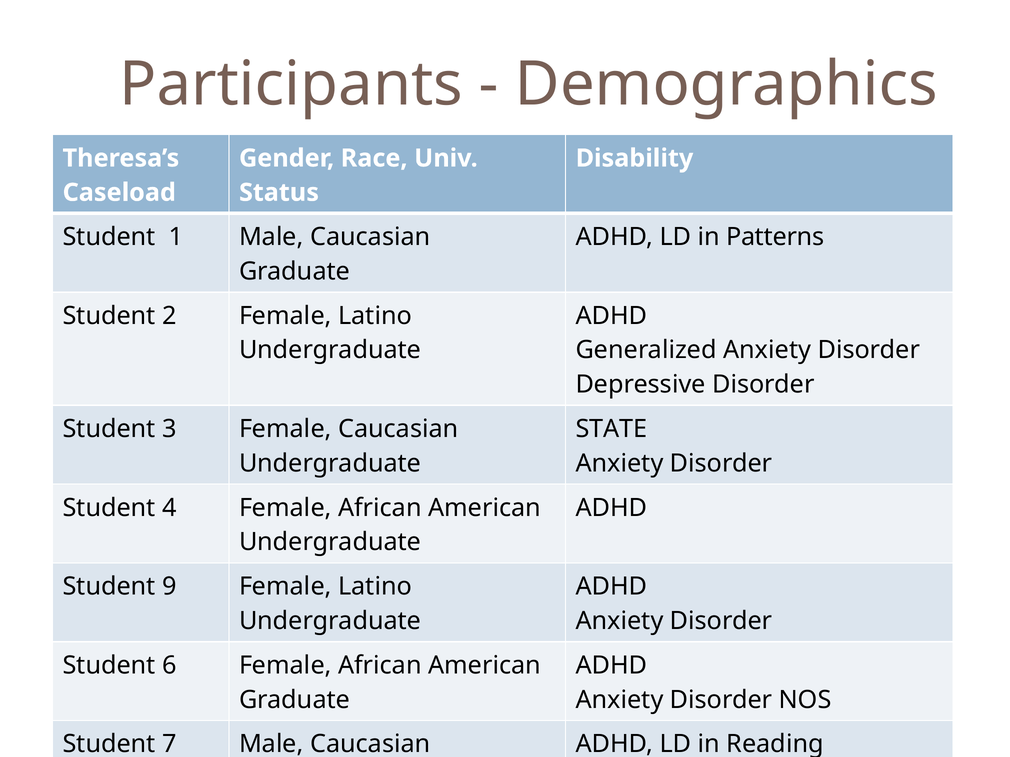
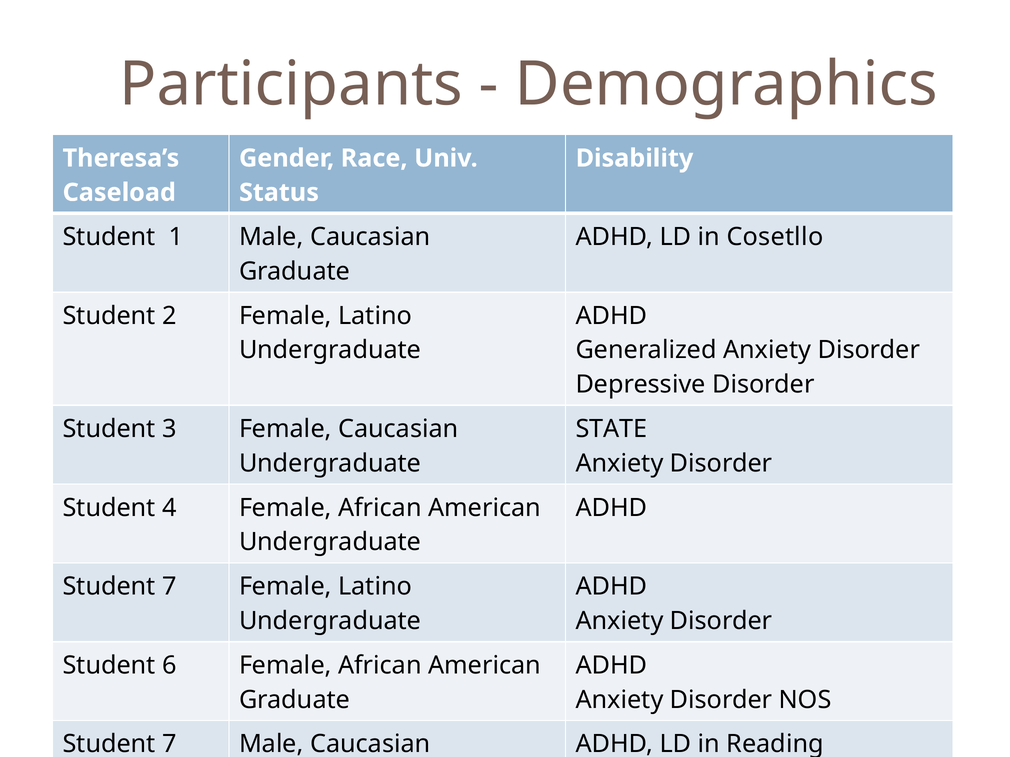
Patterns: Patterns -> Cosetllo
9 at (169, 587): 9 -> 7
